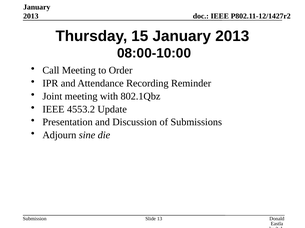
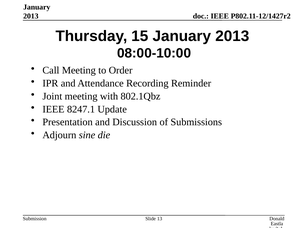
4553.2: 4553.2 -> 8247.1
